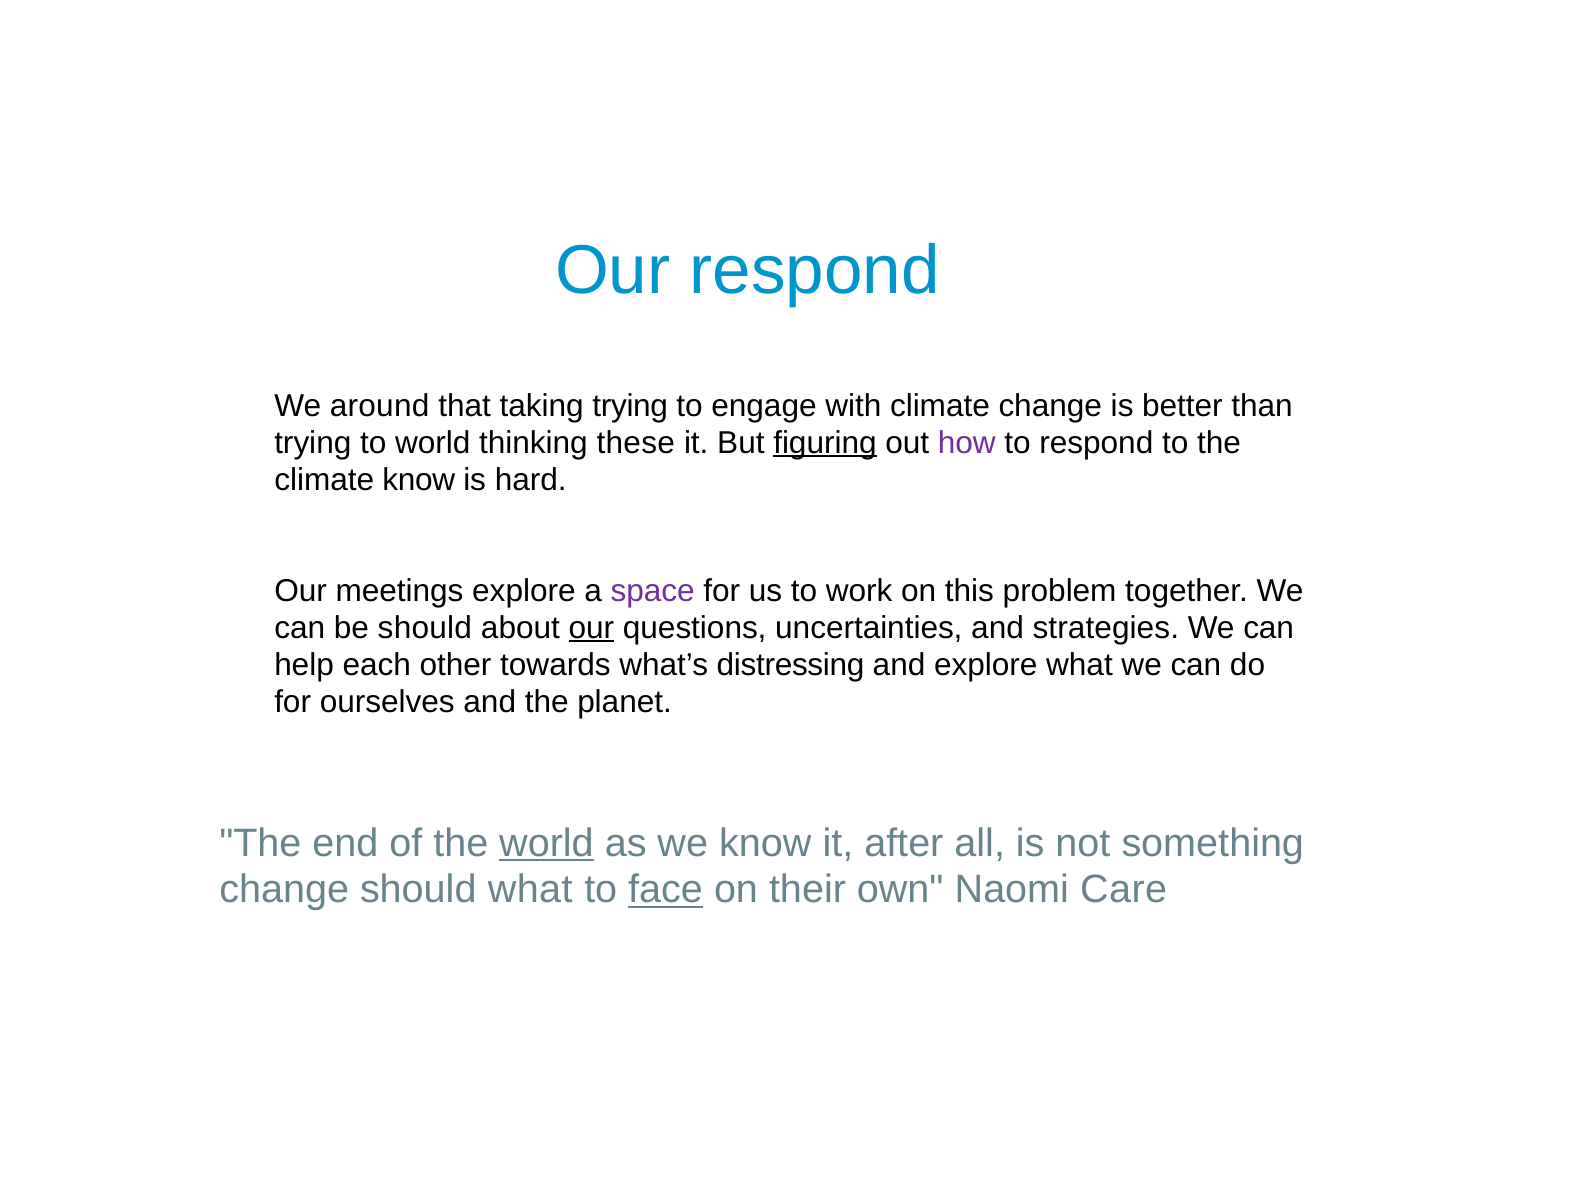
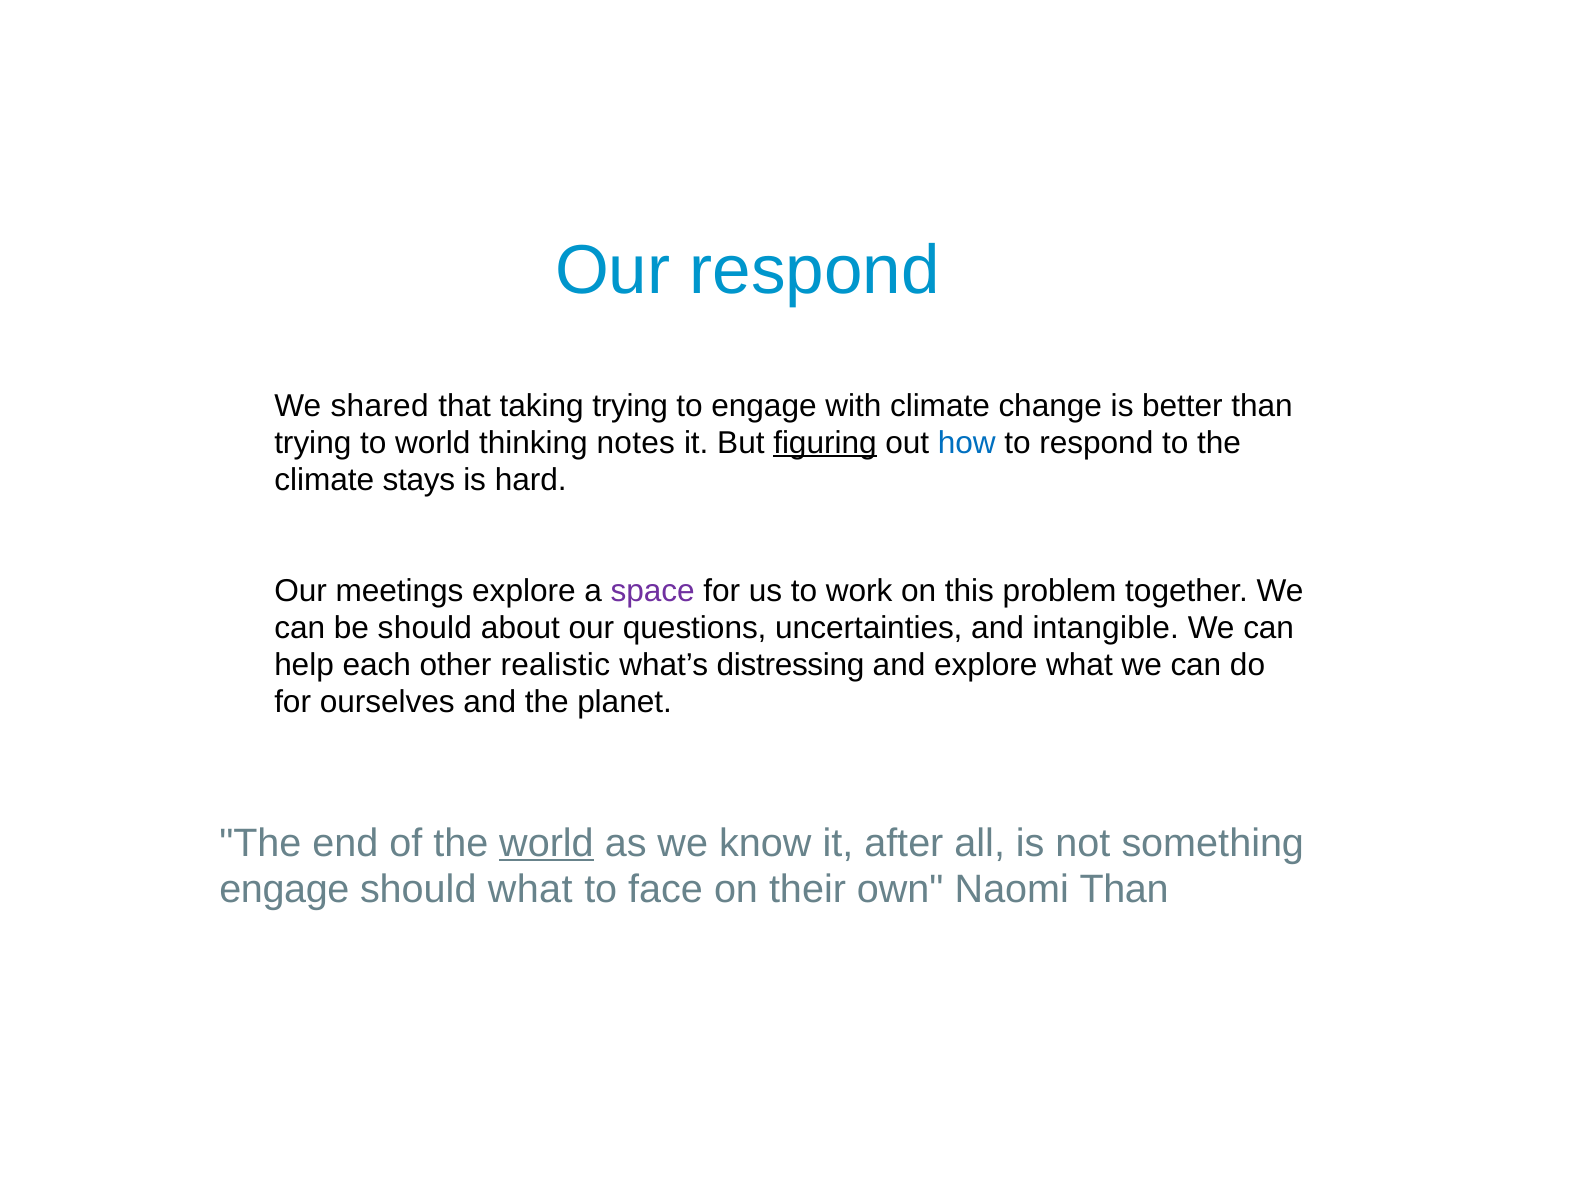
around: around -> shared
these: these -> notes
how colour: purple -> blue
climate know: know -> stays
our at (591, 628) underline: present -> none
strategies: strategies -> intangible
towards: towards -> realistic
change at (284, 890): change -> engage
face underline: present -> none
Naomi Care: Care -> Than
